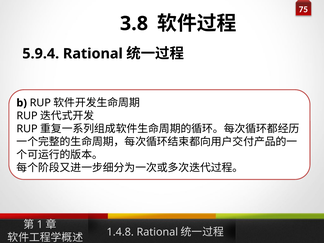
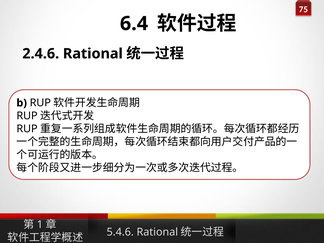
3.8: 3.8 -> 6.4
5.9.4: 5.9.4 -> 2.4.6
1.4.8: 1.4.8 -> 5.4.6
